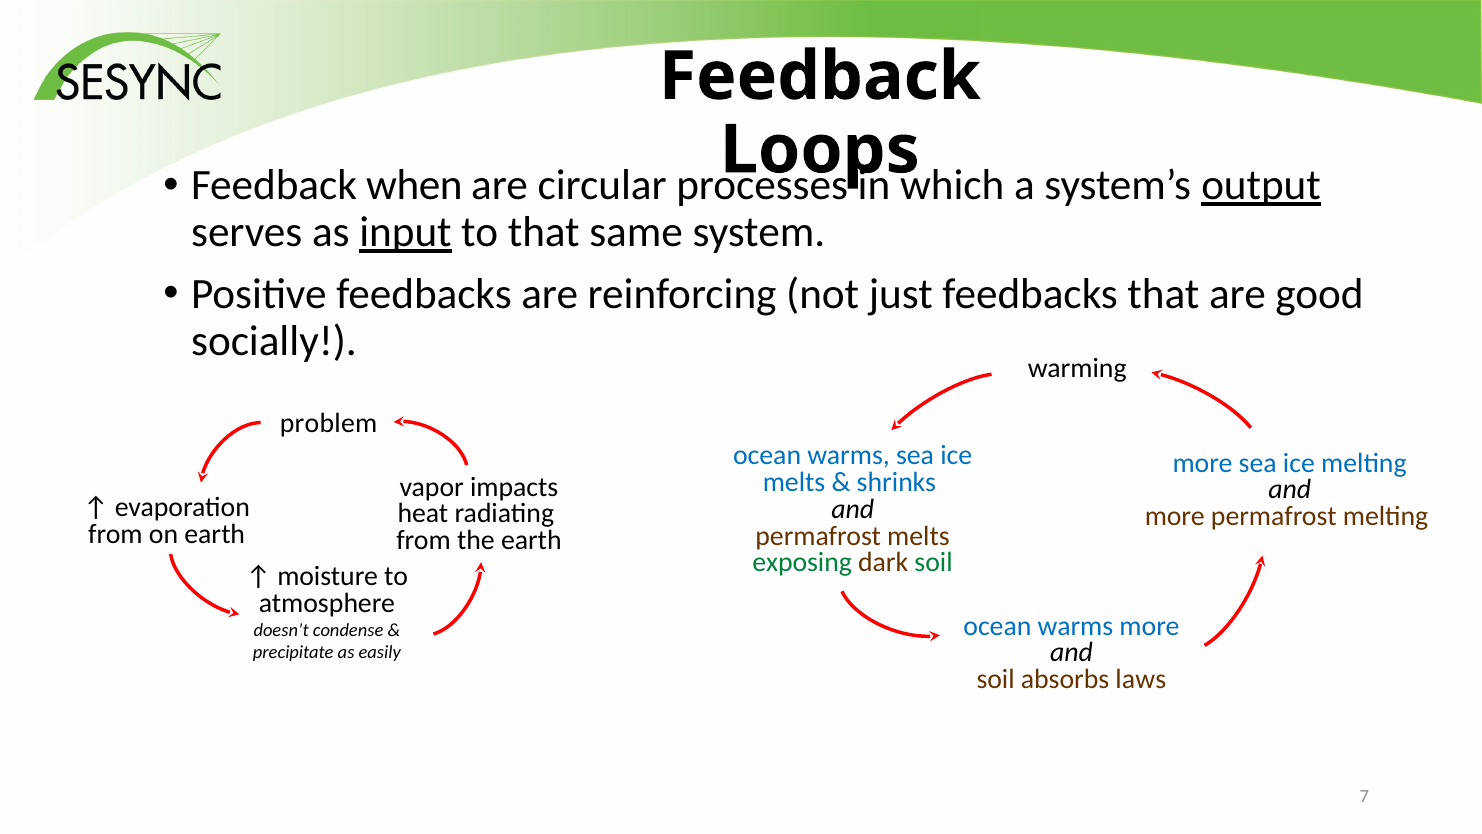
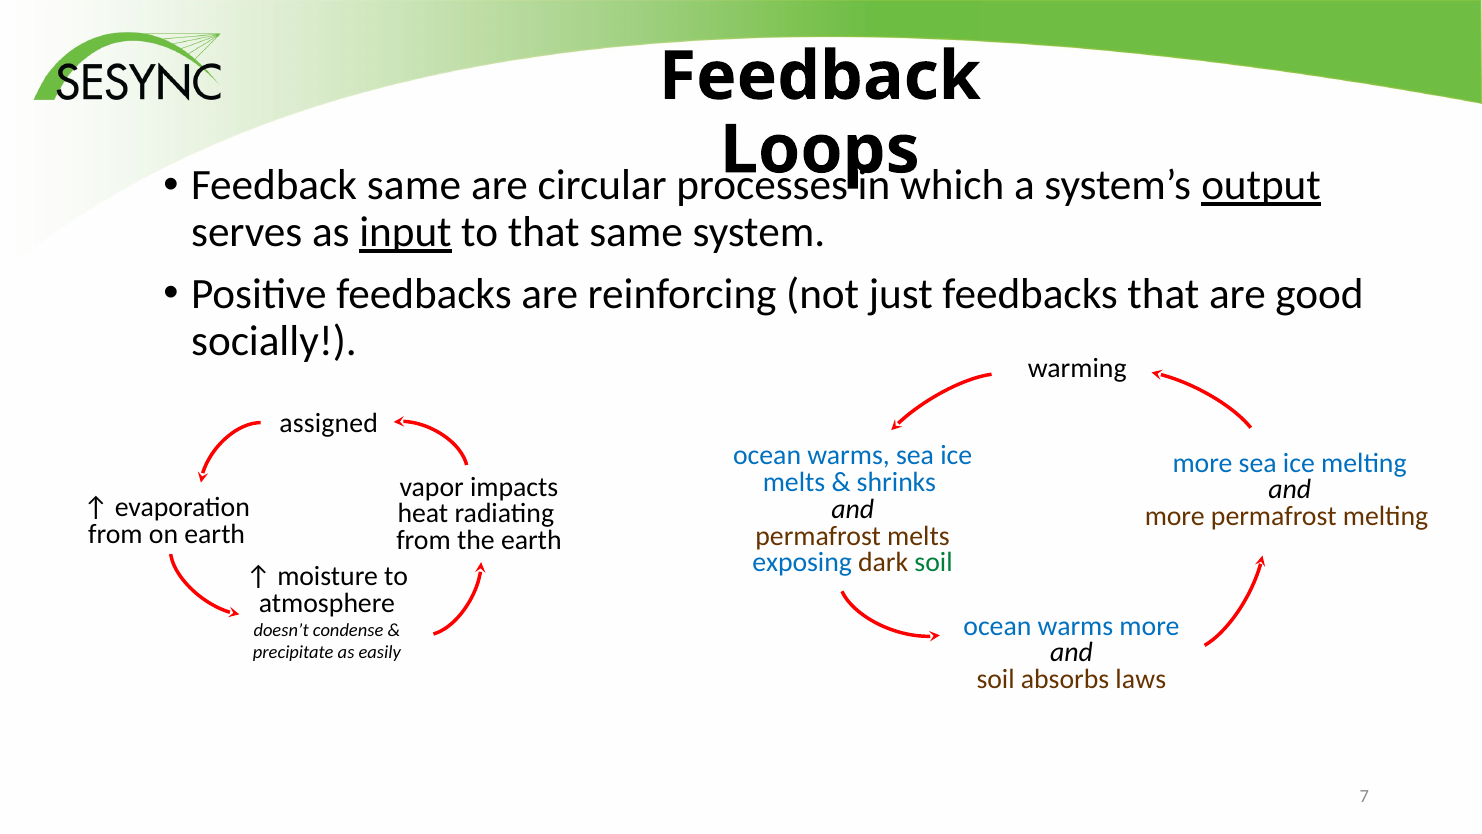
Feedback when: when -> same
problem: problem -> assigned
exposing colour: green -> blue
